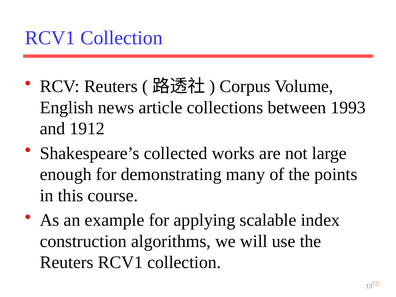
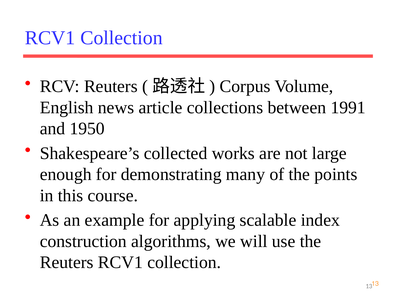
1993: 1993 -> 1991
1912: 1912 -> 1950
